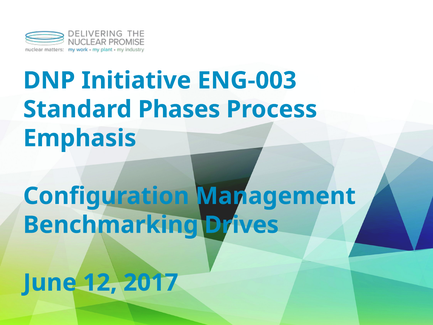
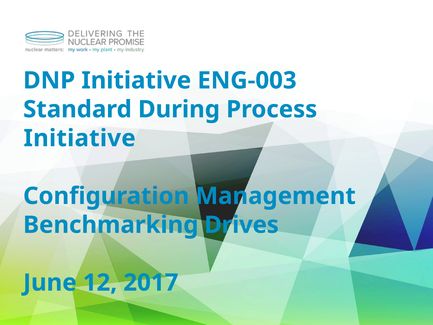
Phases: Phases -> During
Emphasis at (80, 138): Emphasis -> Initiative
